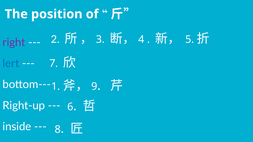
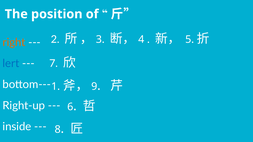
right colour: purple -> orange
